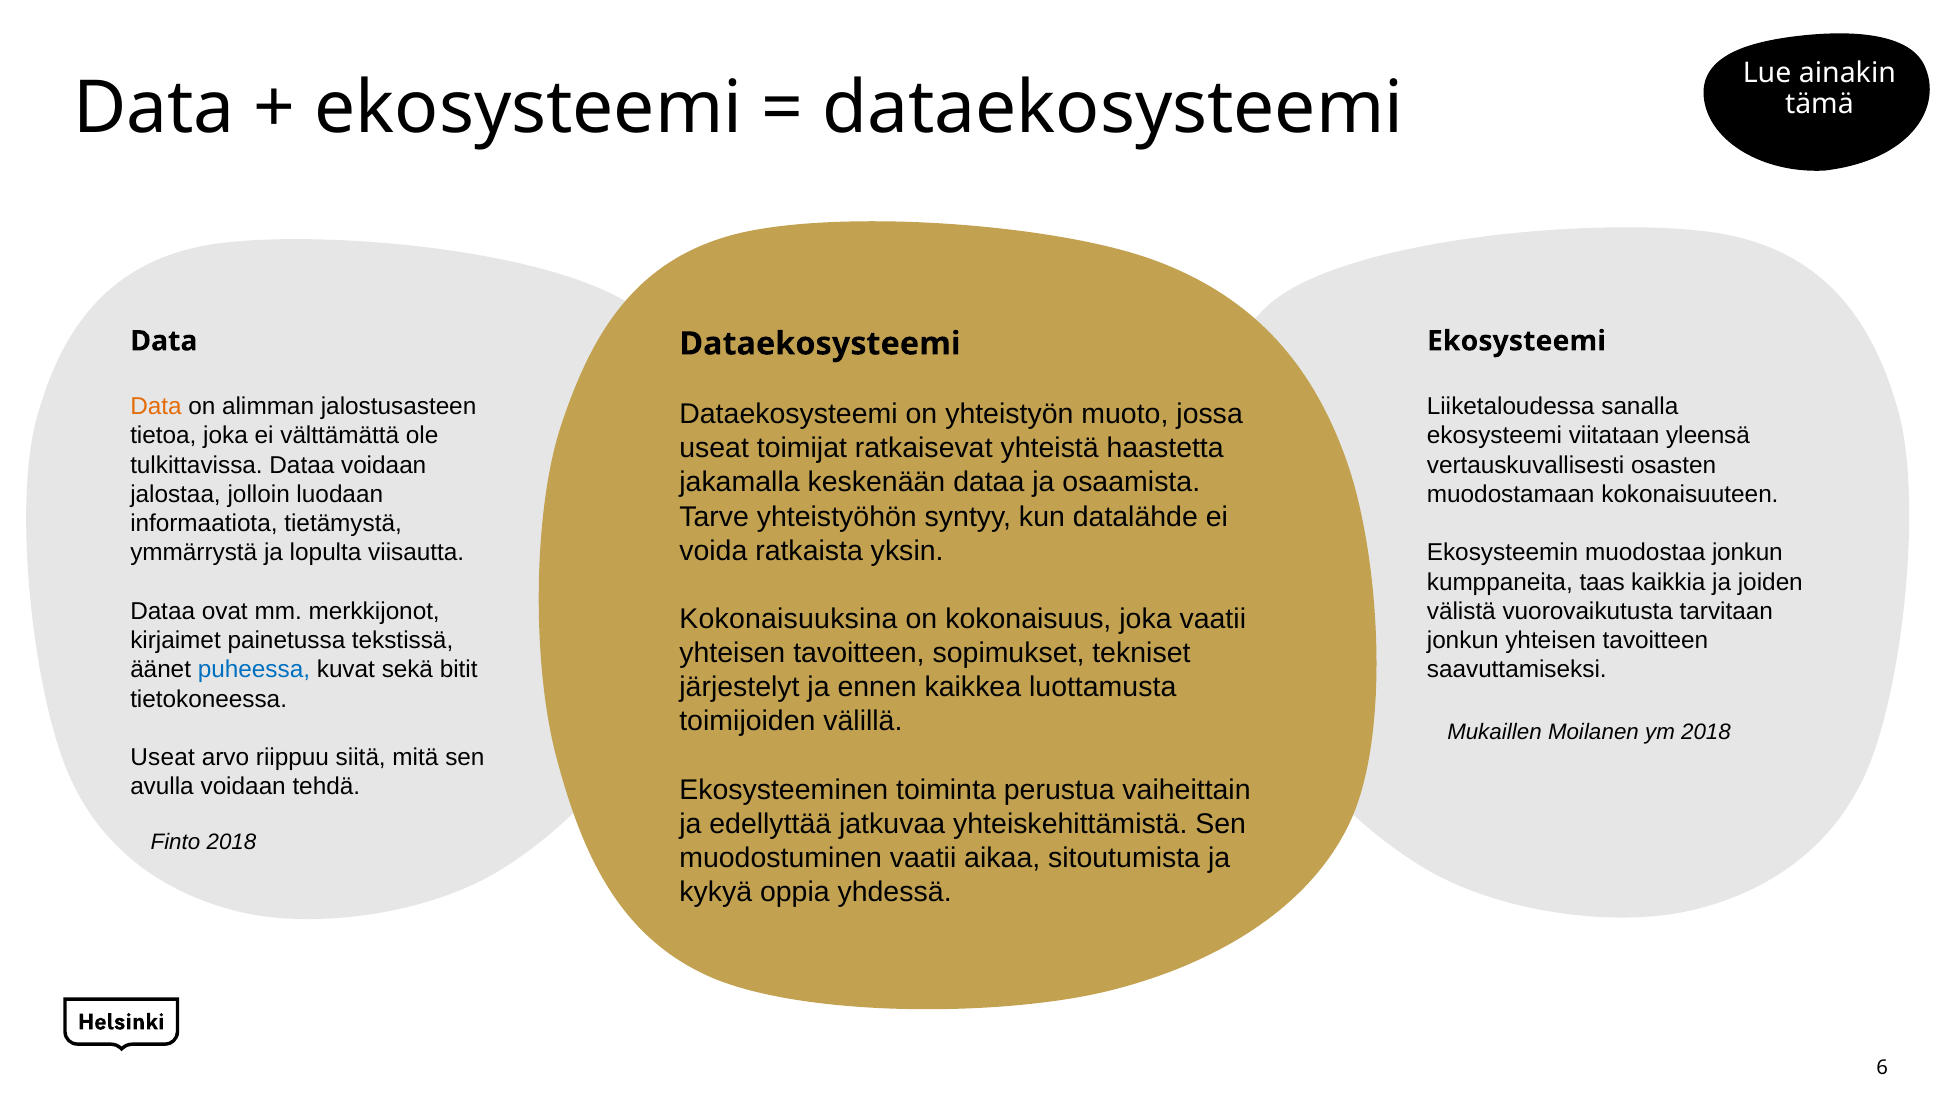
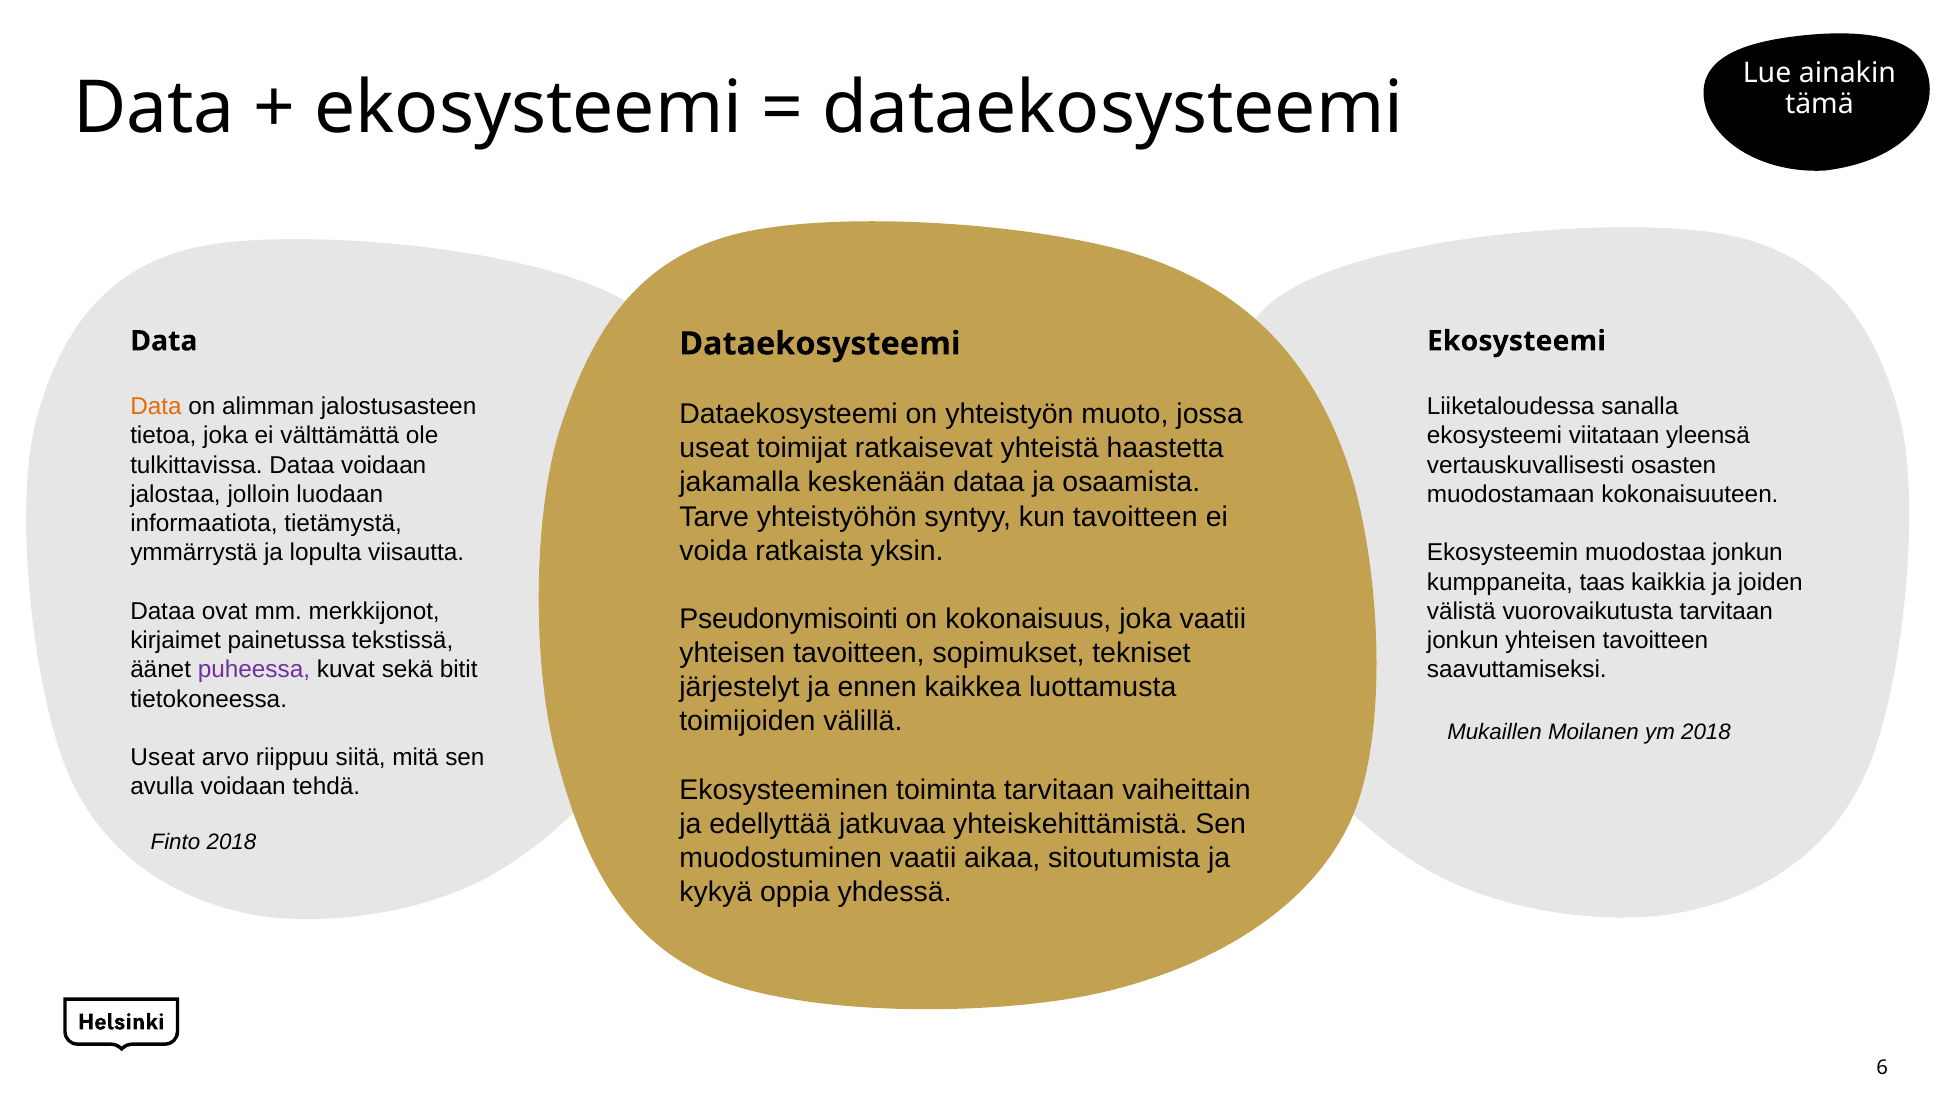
kun datalähde: datalähde -> tavoitteen
Kokonaisuuksina: Kokonaisuuksina -> Pseudonymisointi
puheessa colour: blue -> purple
toiminta perustua: perustua -> tarvitaan
